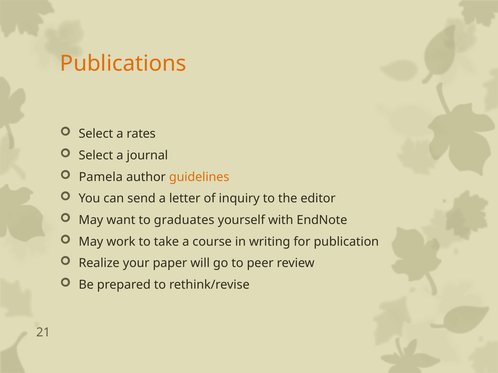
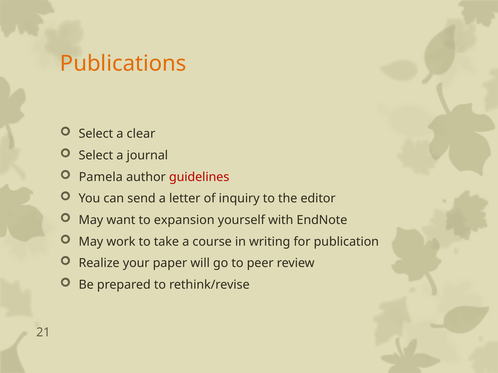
rates: rates -> clear
guidelines colour: orange -> red
graduates: graduates -> expansion
